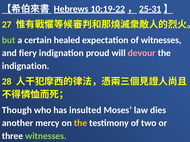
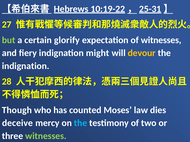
healed: healed -> glorify
proud: proud -> might
devour colour: pink -> yellow
insulted: insulted -> counted
another: another -> deceive
the at (81, 123) colour: yellow -> light blue
